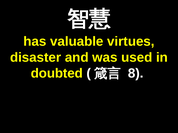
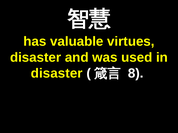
doubted at (57, 74): doubted -> disaster
